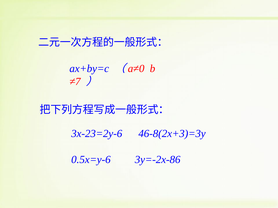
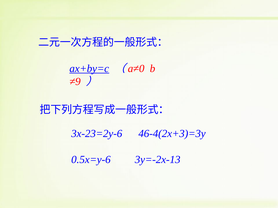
ax+by=c underline: none -> present
≠7: ≠7 -> ≠9
46-8(2x+3)=3y: 46-8(2x+3)=3y -> 46-4(2x+3)=3y
3y=-2x-86: 3y=-2x-86 -> 3y=-2x-13
